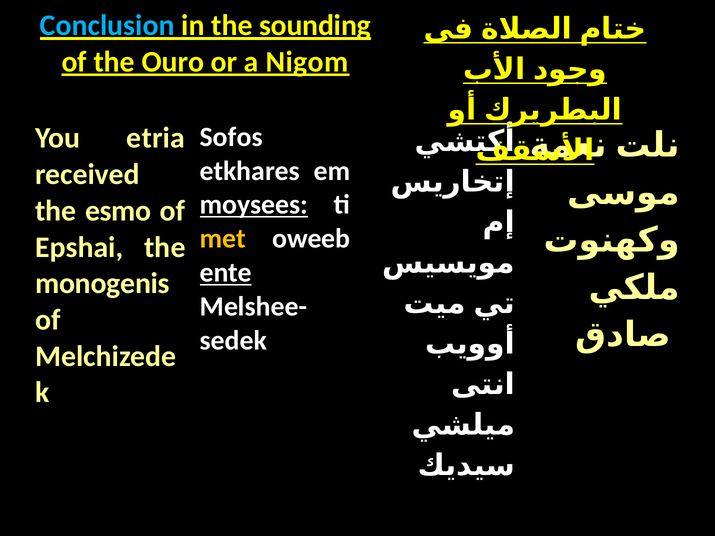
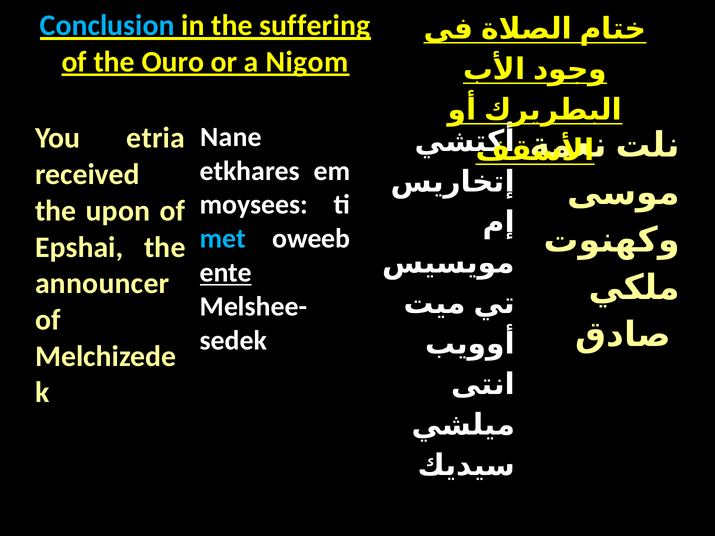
sounding: sounding -> suffering
Sofos: Sofos -> Nane
moysees underline: present -> none
esmo: esmo -> upon
met colour: yellow -> light blue
monogenis: monogenis -> announcer
